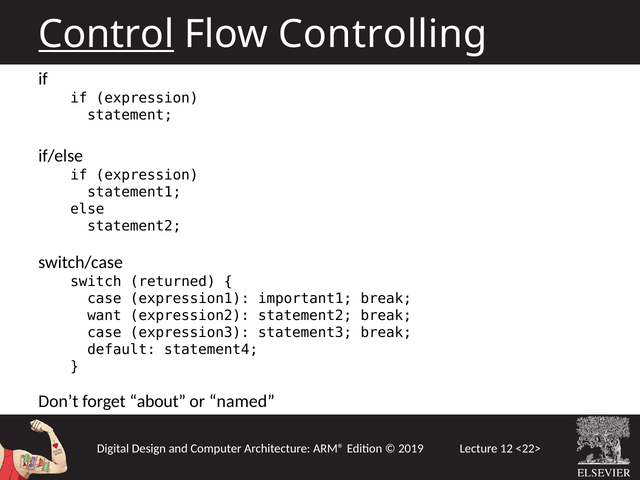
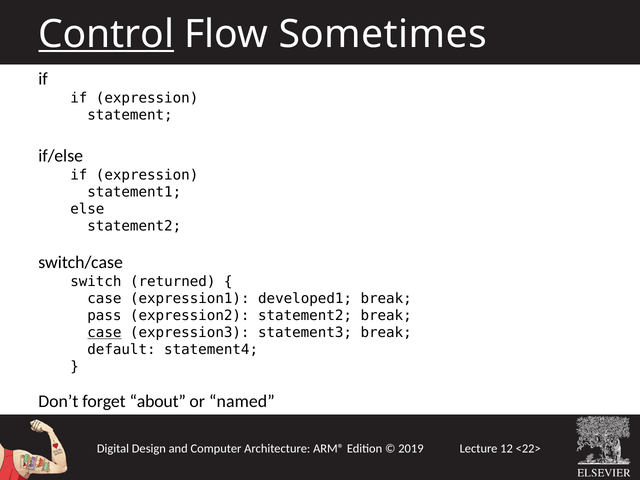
Controlling: Controlling -> Sometimes
important1: important1 -> developed1
want: want -> pass
case at (104, 333) underline: none -> present
